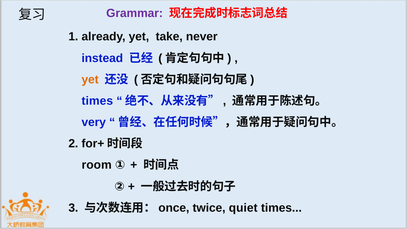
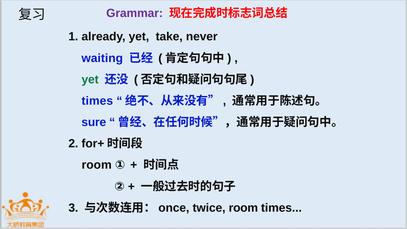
instead: instead -> waiting
yet at (90, 79) colour: orange -> green
very: very -> sure
twice quiet: quiet -> room
